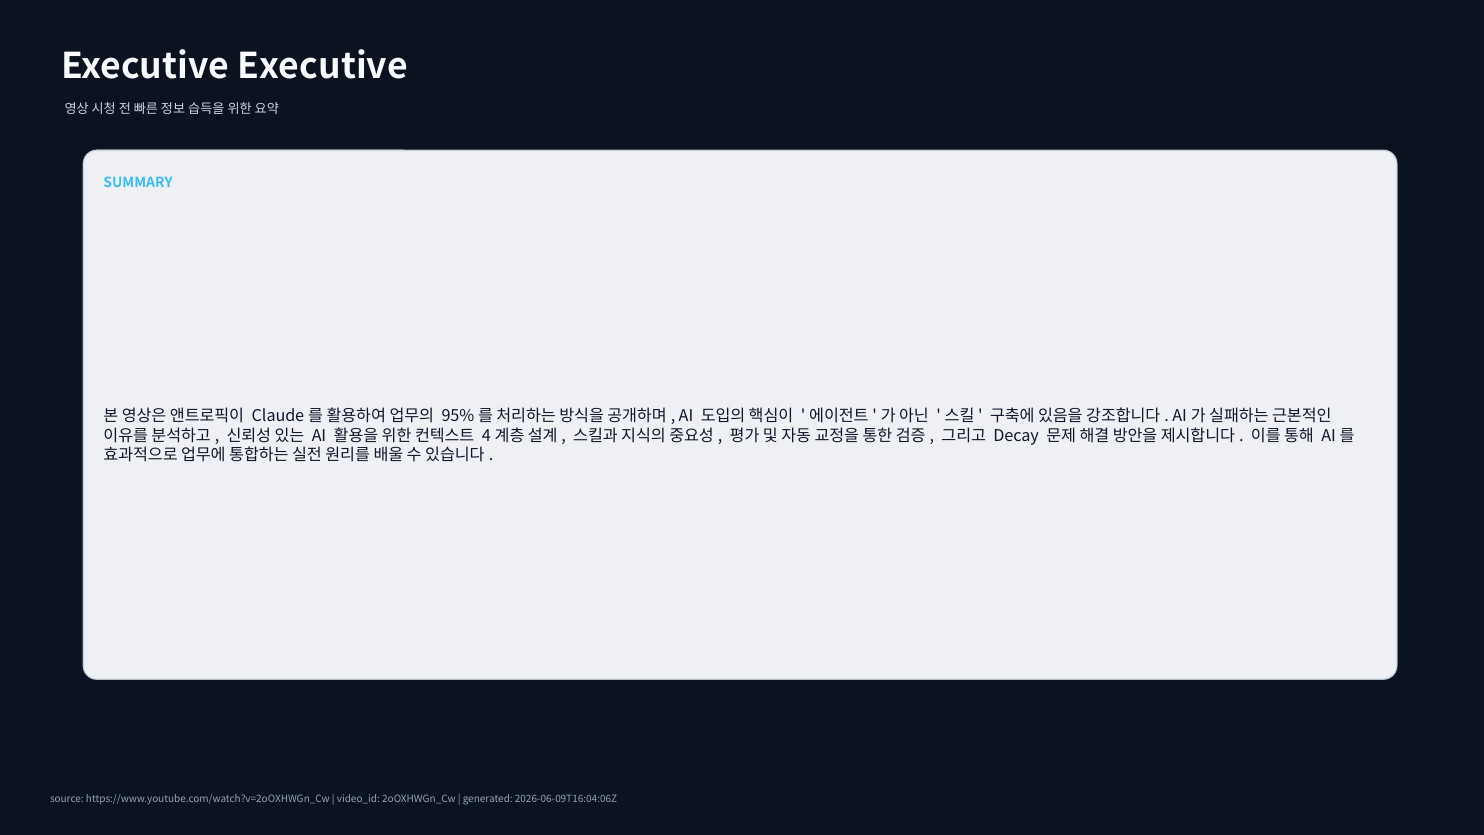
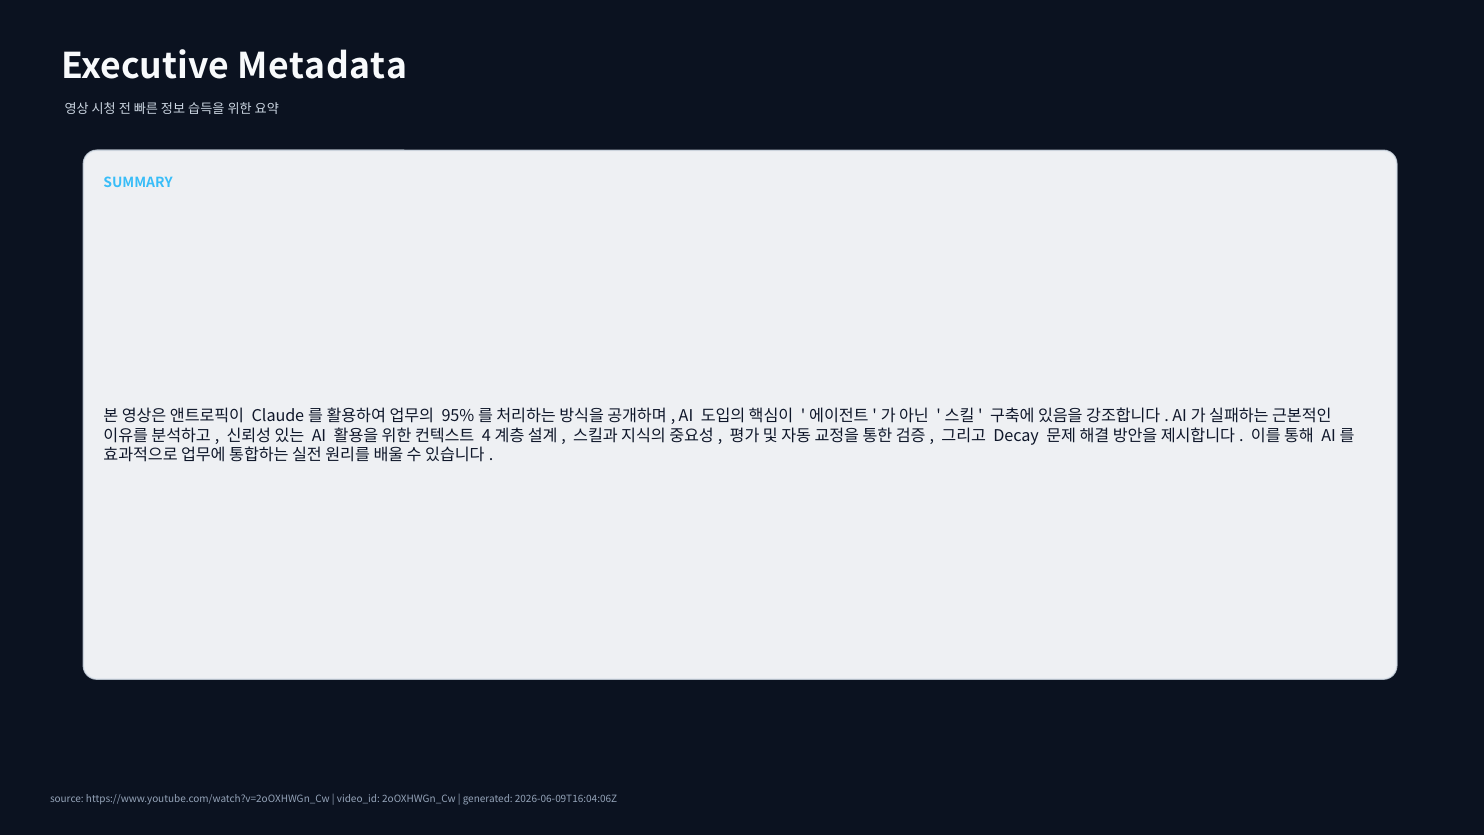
Executive Executive: Executive -> Metadata
